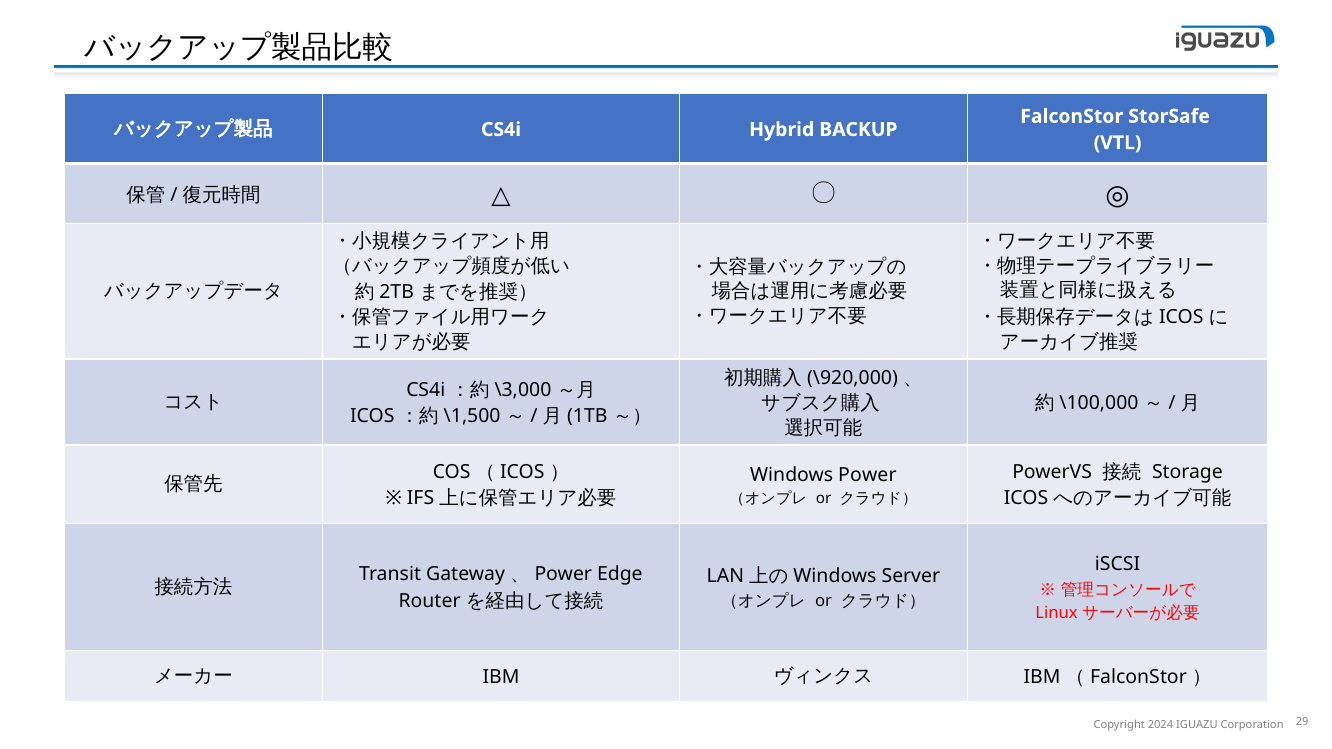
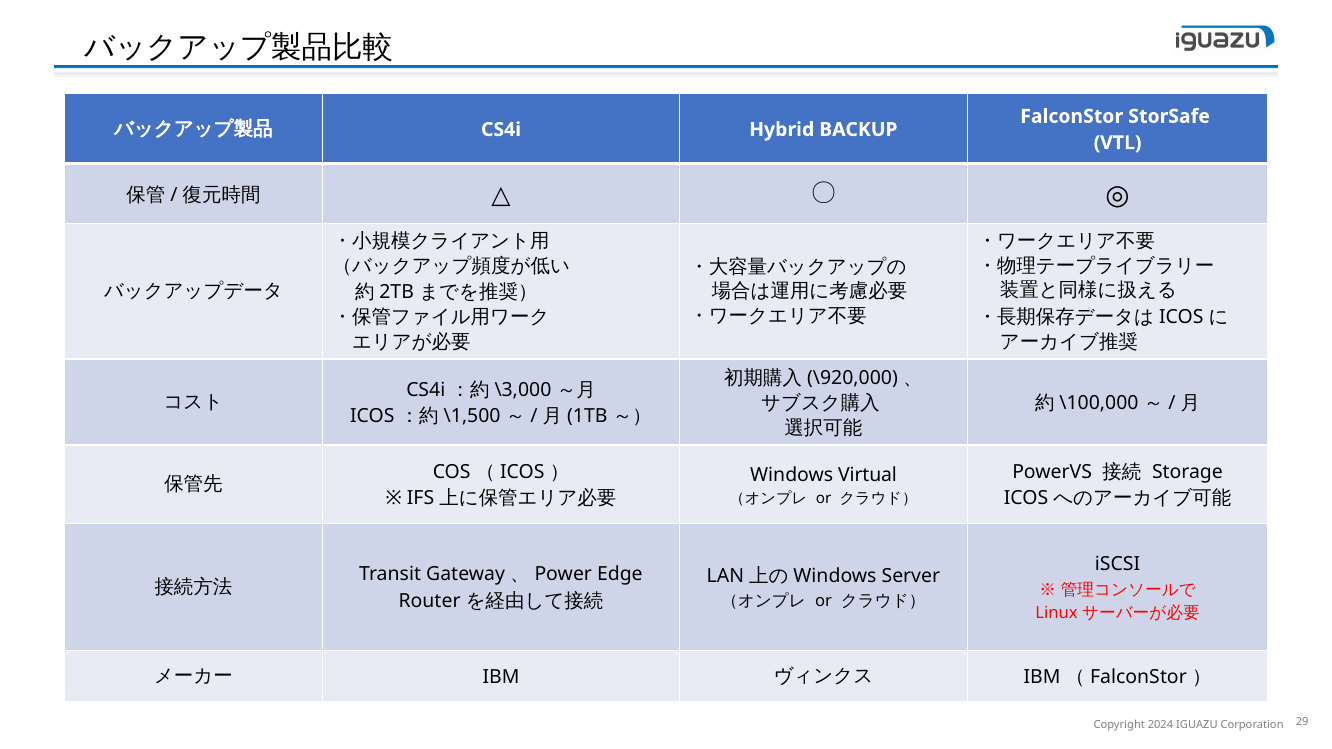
Windows Power: Power -> Virtual
